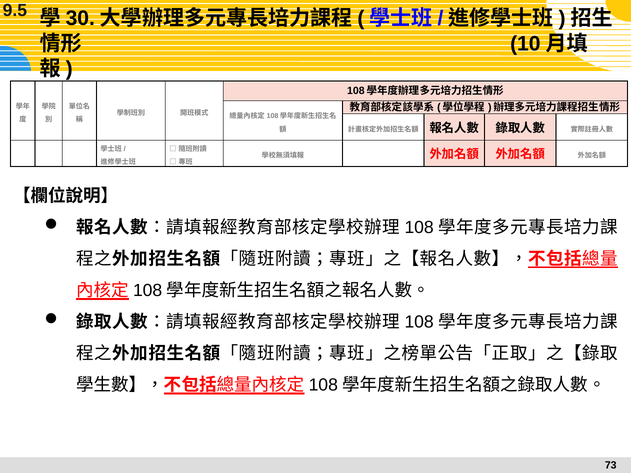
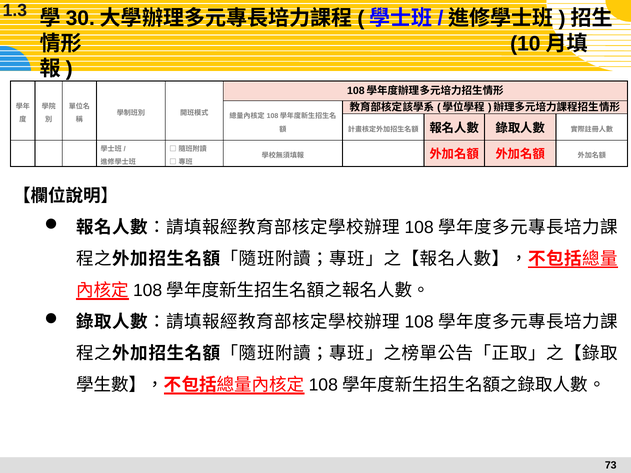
9.5: 9.5 -> 1.3
